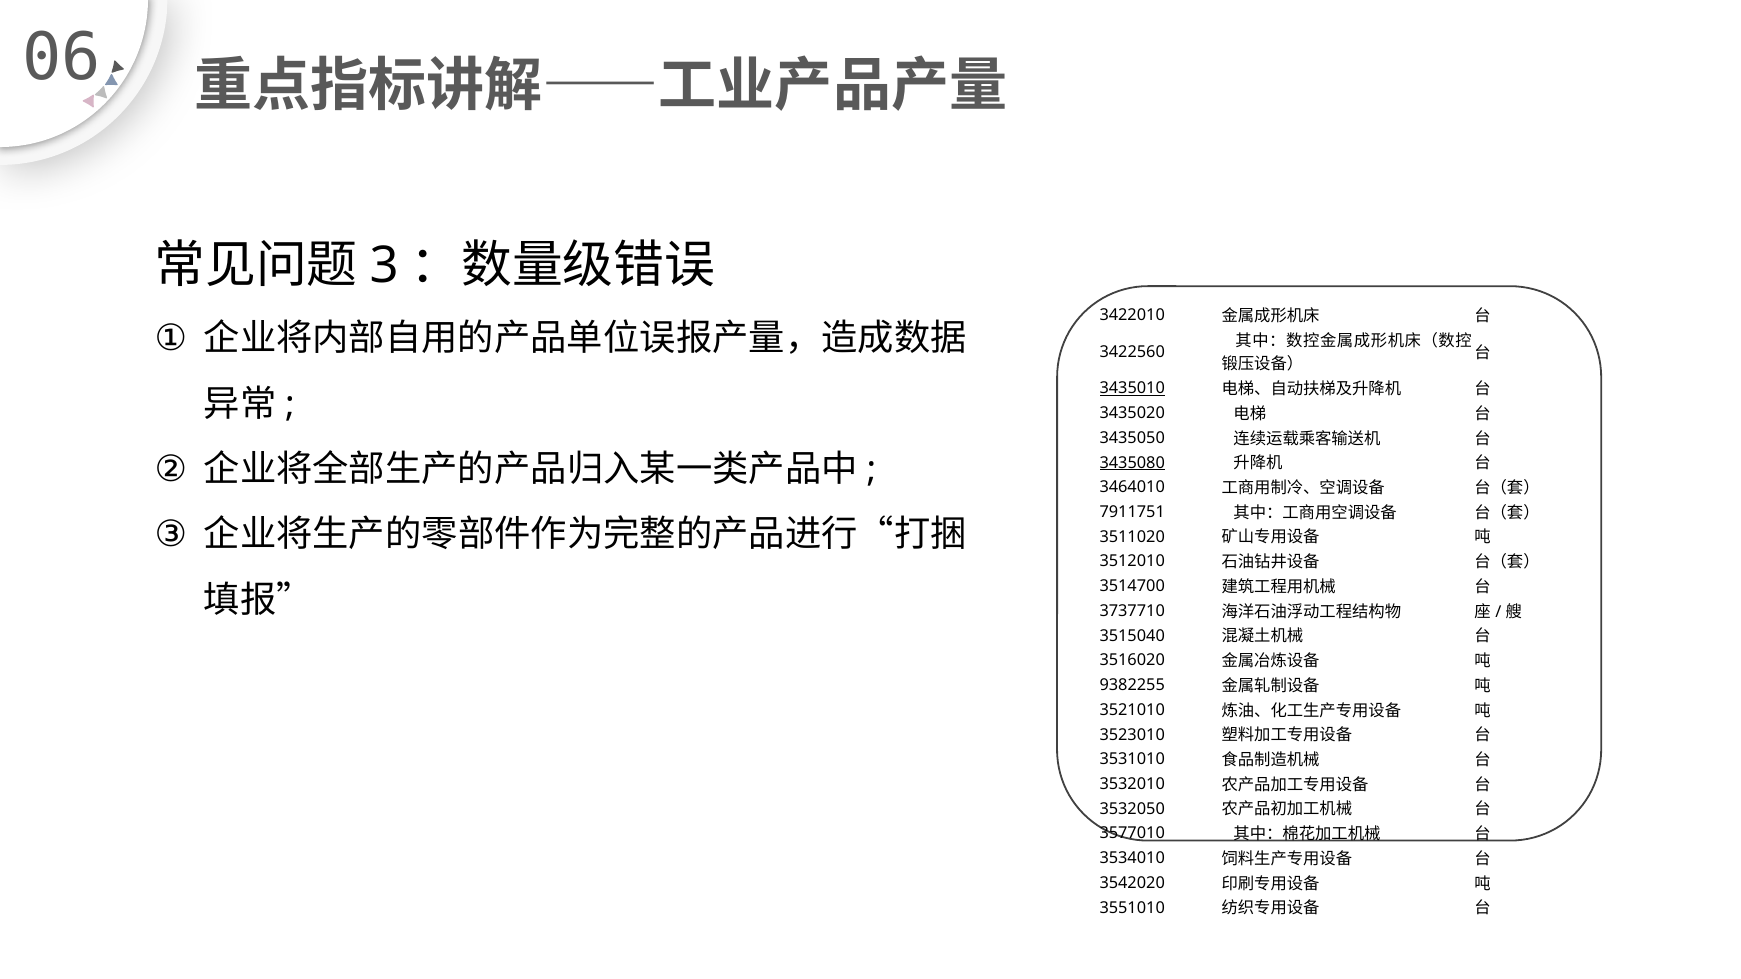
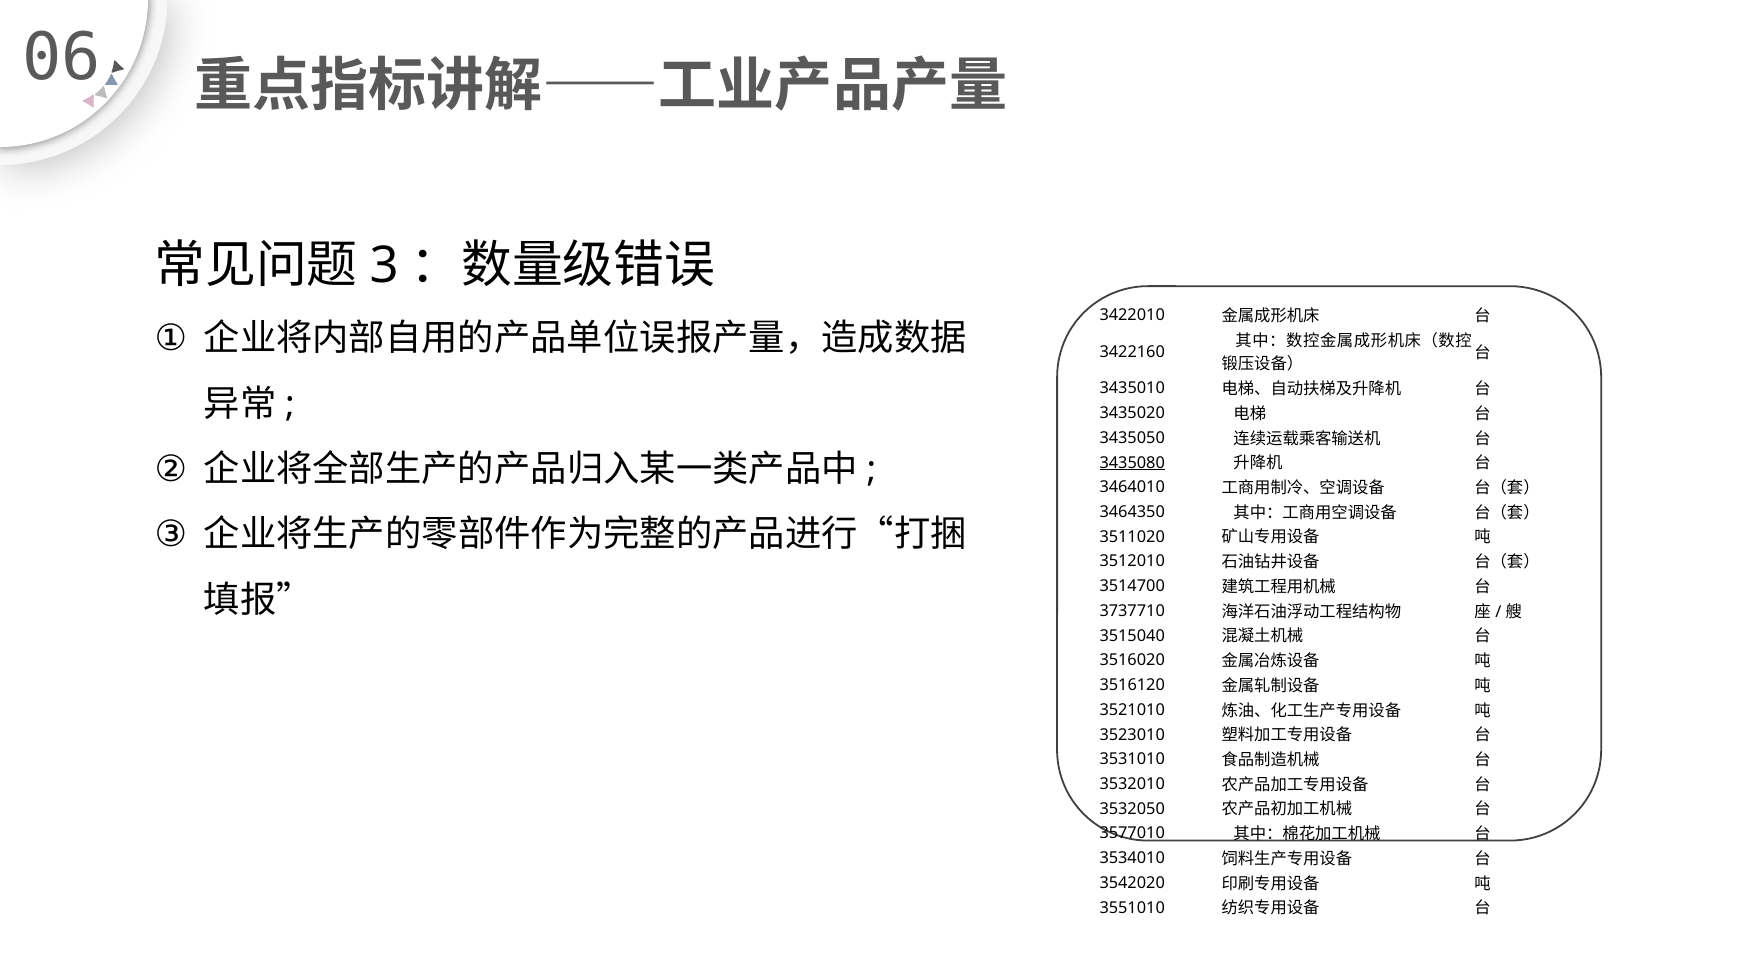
3422560: 3422560 -> 3422160
3435010 underline: present -> none
7911751: 7911751 -> 3464350
9382255: 9382255 -> 3516120
